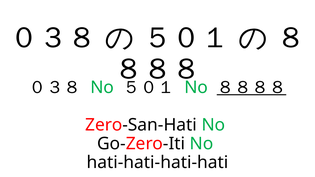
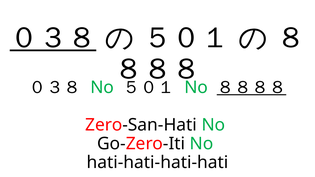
０３８ at (53, 38) underline: none -> present
